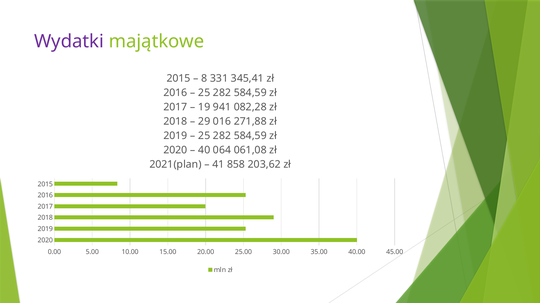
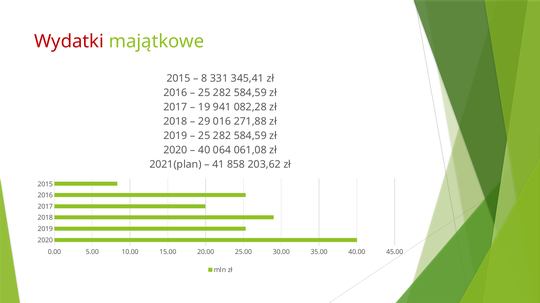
Wydatki colour: purple -> red
